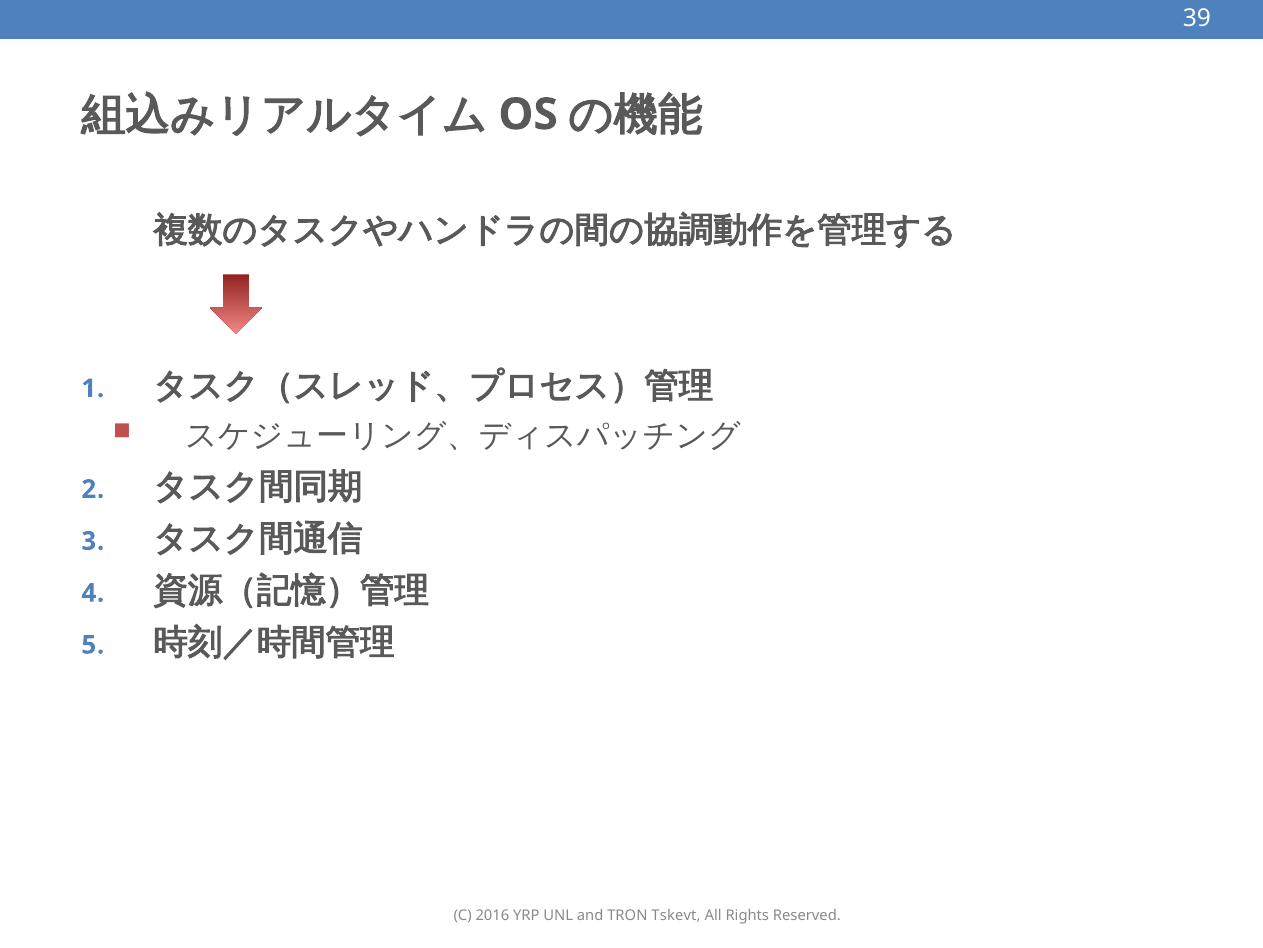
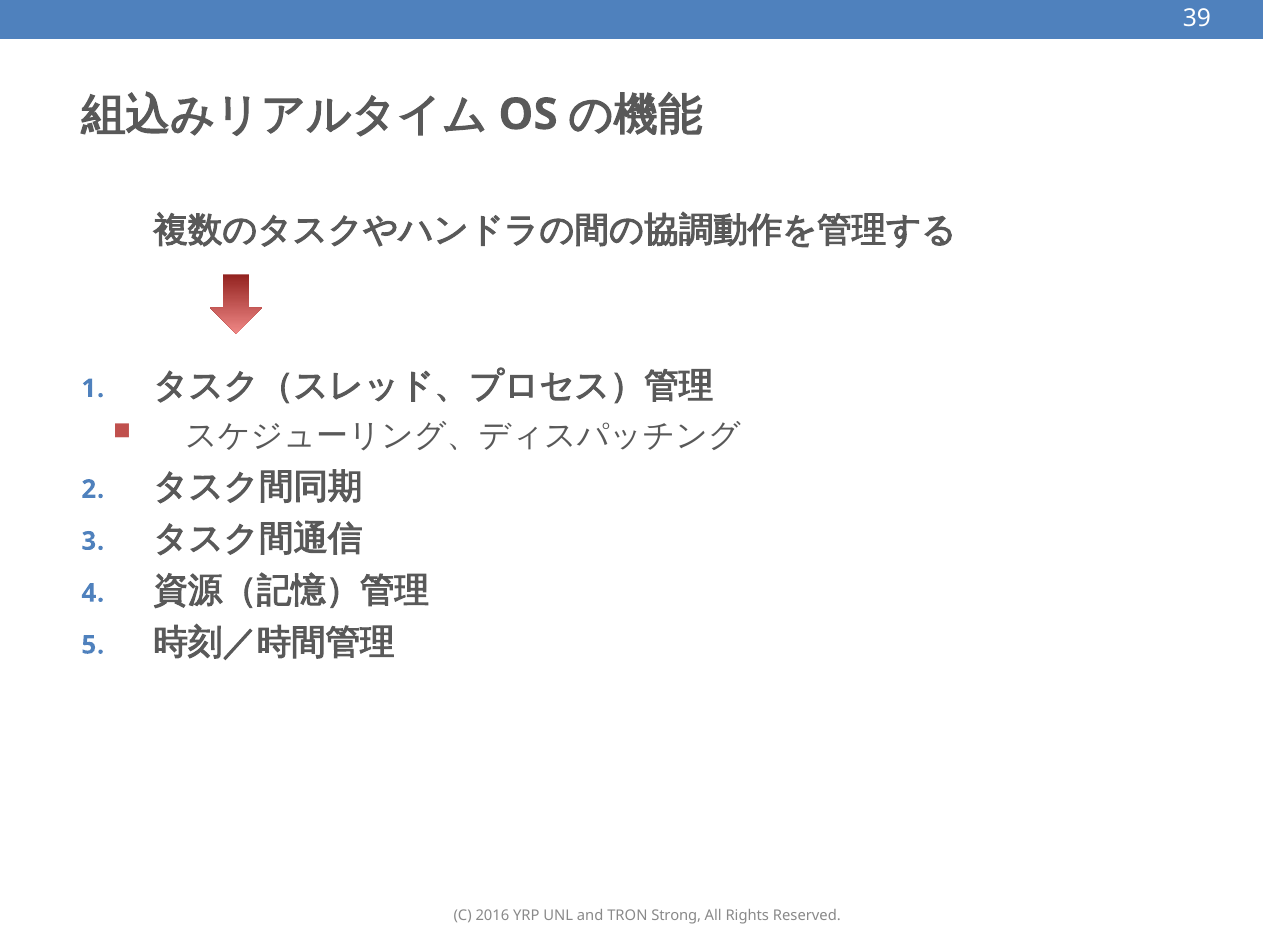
Tskevt: Tskevt -> Strong
